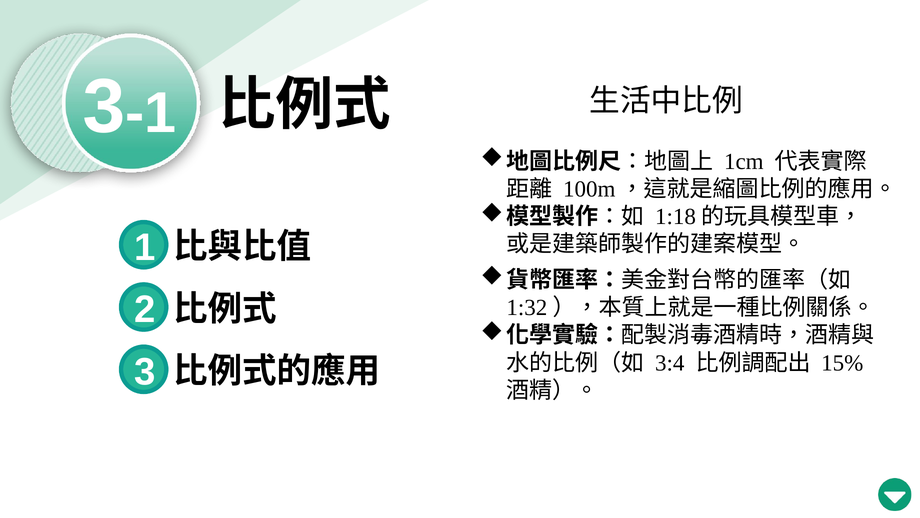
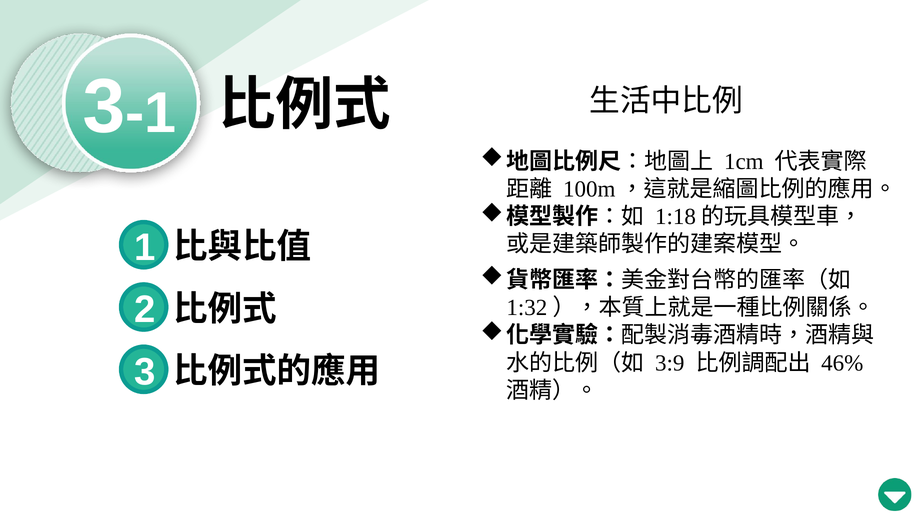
3:4: 3:4 -> 3:9
15%: 15% -> 46%
